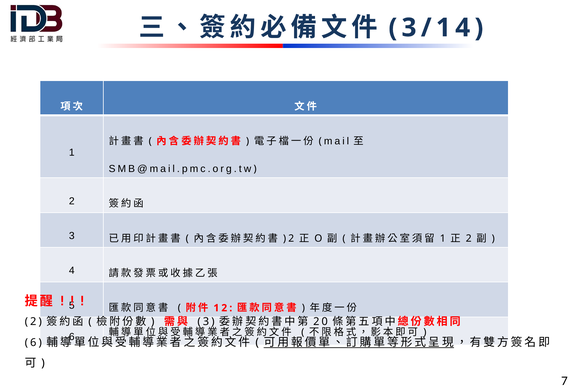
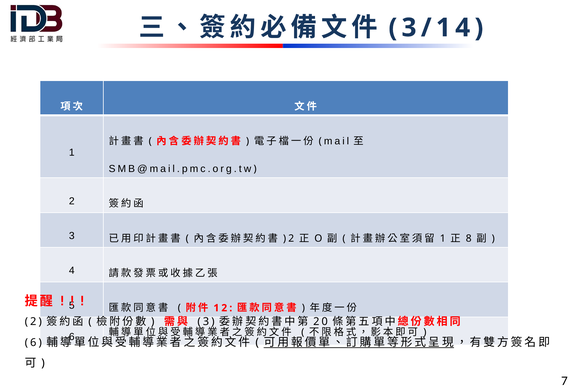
2 at (469, 239): 2 -> 8
